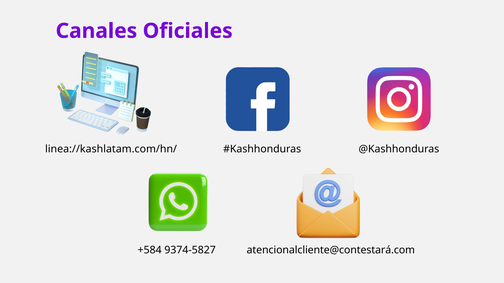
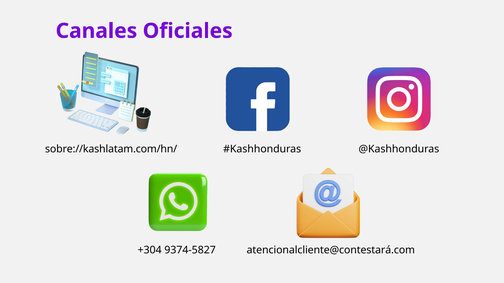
linea://kashlatam.com/hn/: linea://kashlatam.com/hn/ -> sobre://kashlatam.com/hn/
+584: +584 -> +304
